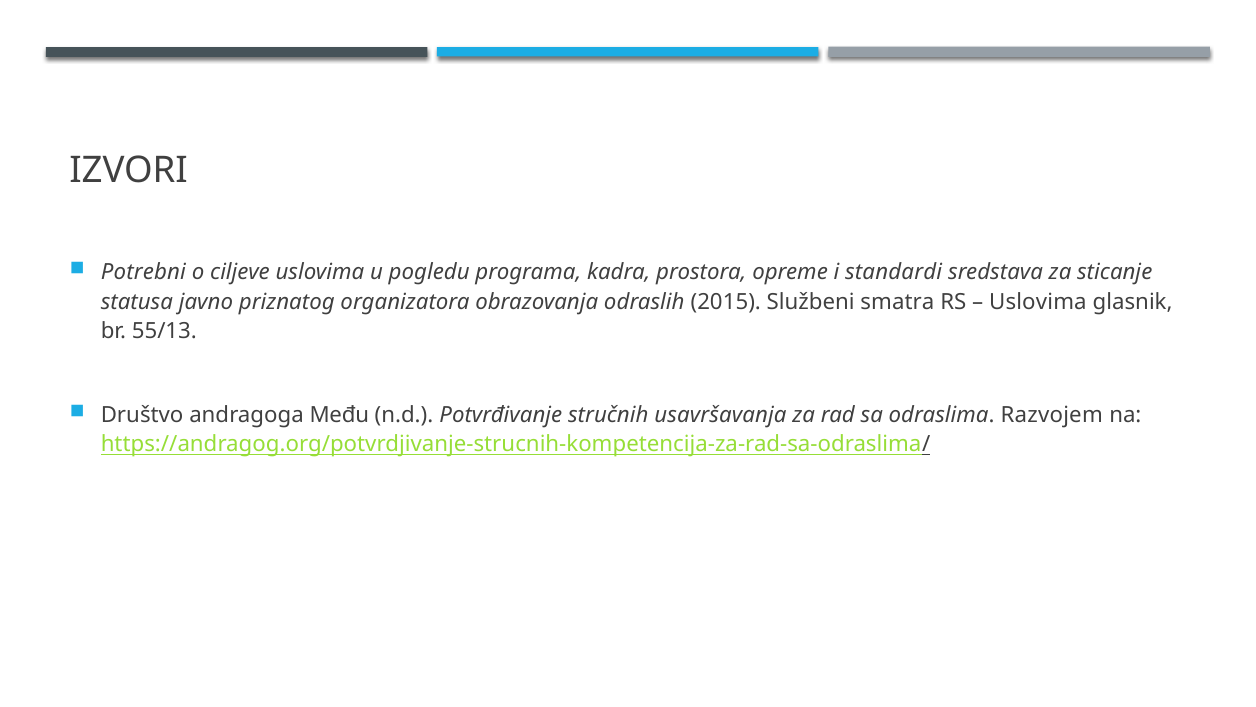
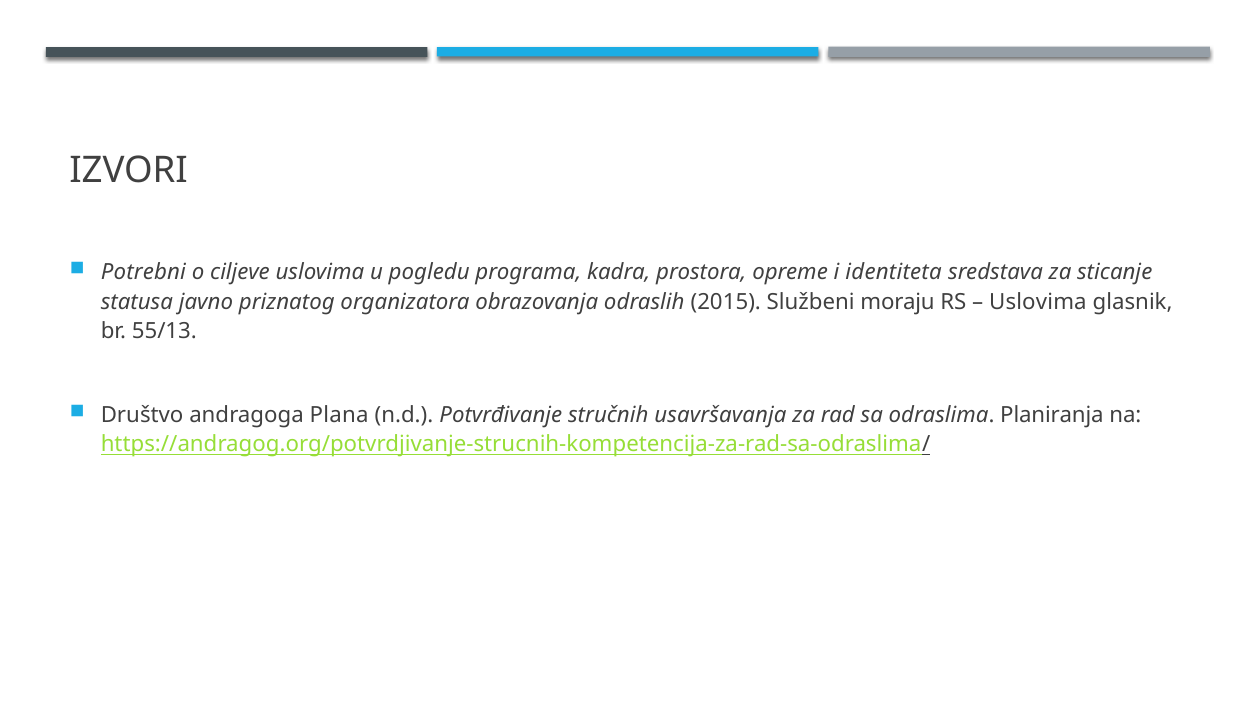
standardi: standardi -> identiteta
smatra: smatra -> moraju
Među: Među -> Plana
Razvojem: Razvojem -> Planiranja
